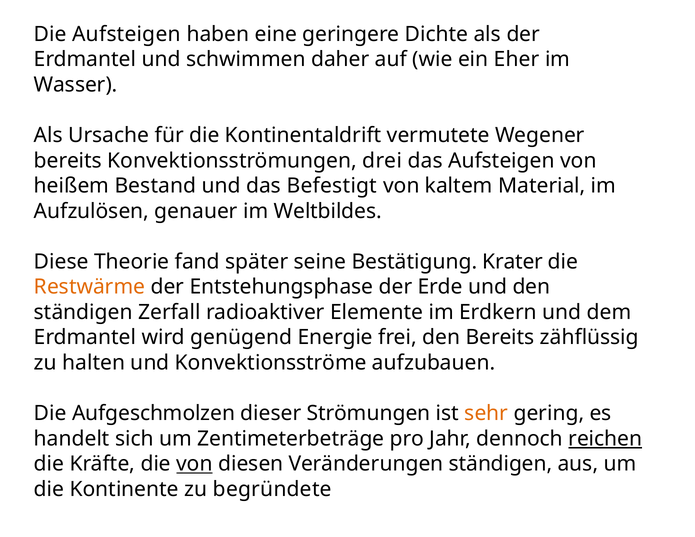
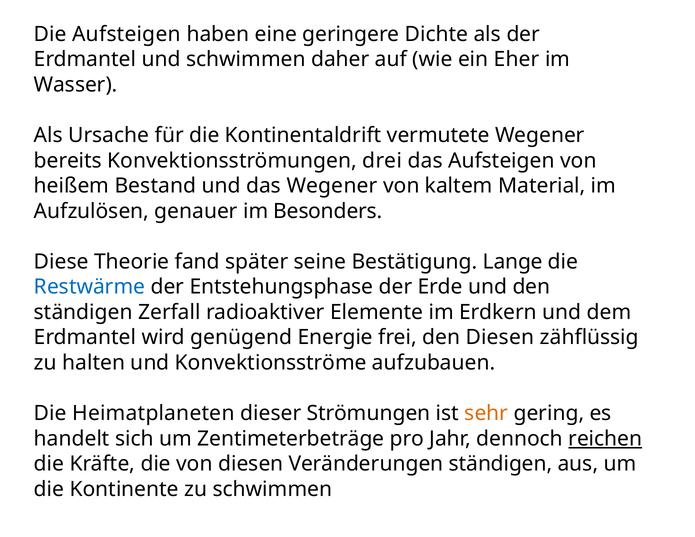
das Befestigt: Befestigt -> Wegener
Weltbildes: Weltbildes -> Besonders
Krater: Krater -> Lange
Restwärme colour: orange -> blue
den Bereits: Bereits -> Diesen
Aufgeschmolzen: Aufgeschmolzen -> Heimatplaneten
von at (194, 464) underline: present -> none
zu begründete: begründete -> schwimmen
